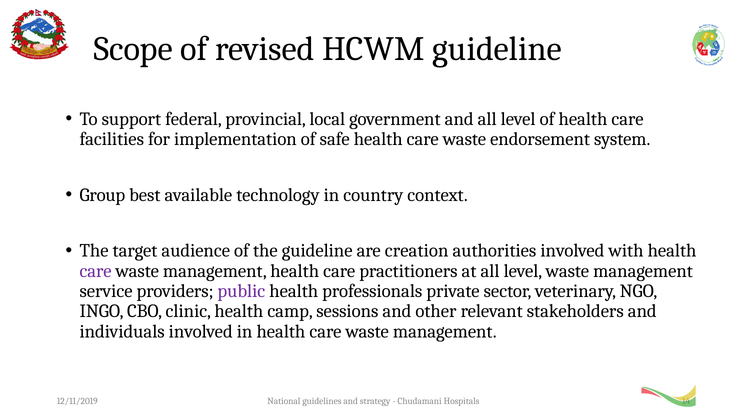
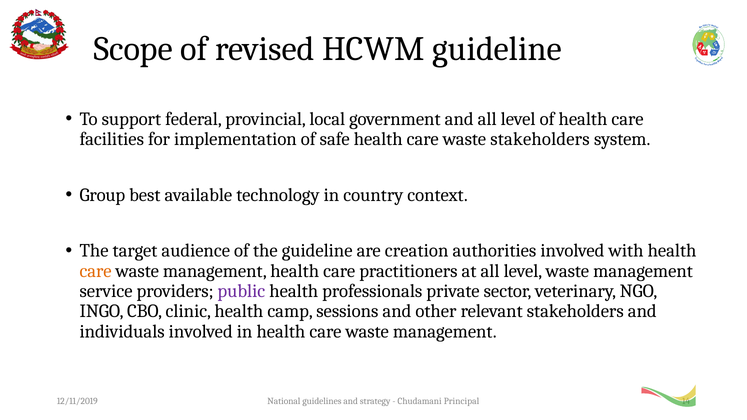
waste endorsement: endorsement -> stakeholders
care at (96, 271) colour: purple -> orange
Hospitals: Hospitals -> Principal
